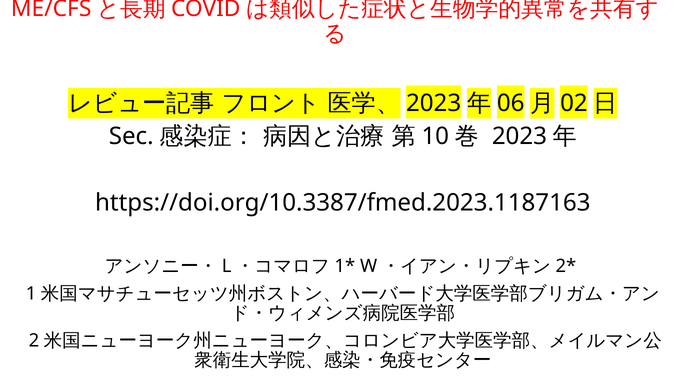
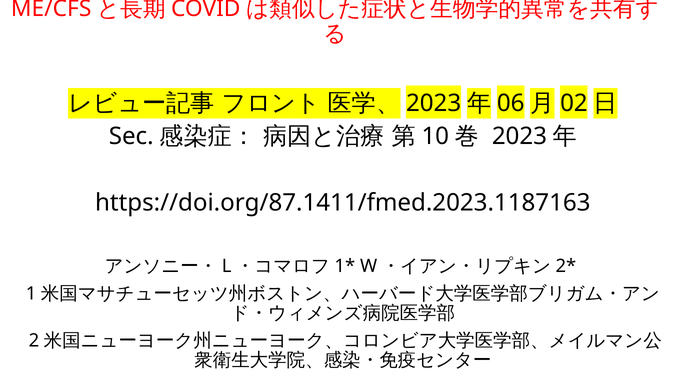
https://doi.org/10.3387/fmed.2023.1187163: https://doi.org/10.3387/fmed.2023.1187163 -> https://doi.org/87.1411/fmed.2023.1187163
